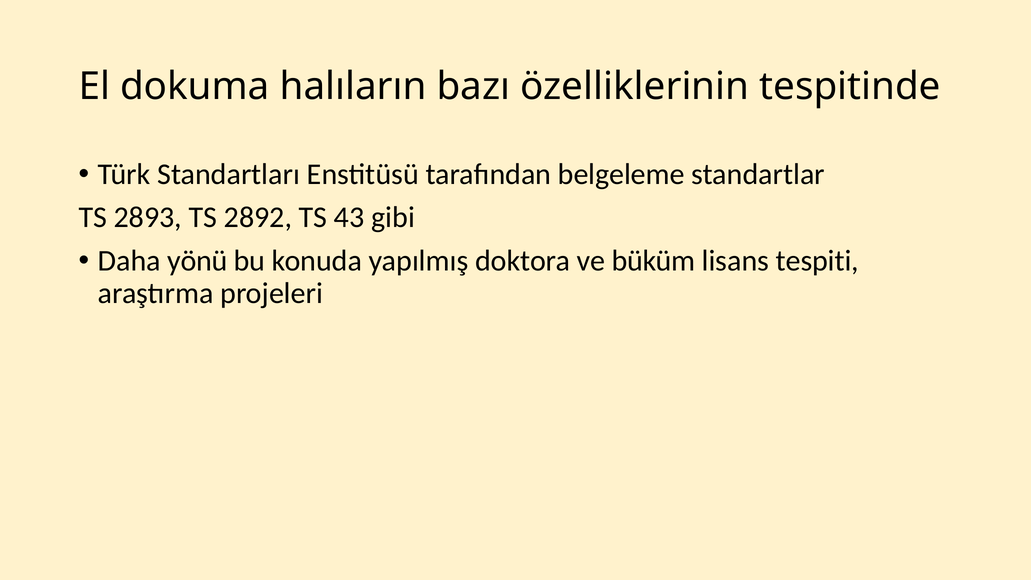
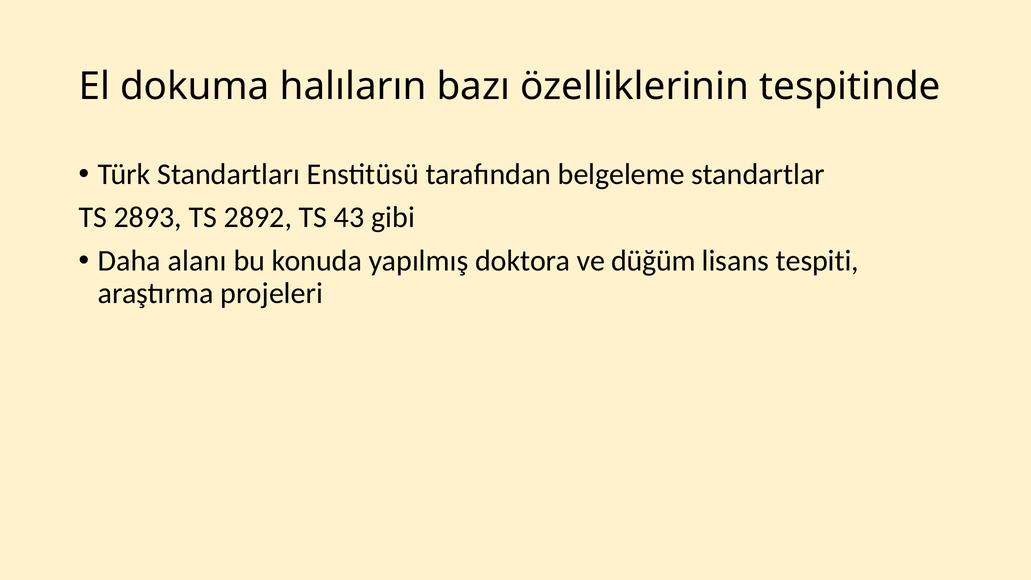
yönü: yönü -> alanı
büküm: büküm -> düğüm
